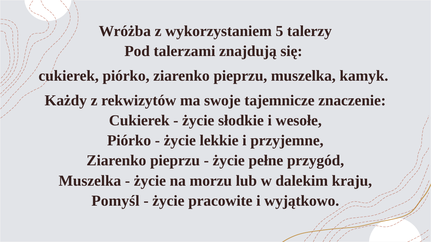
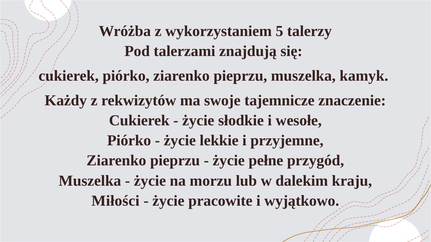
Pomyśl: Pomyśl -> Miłości
